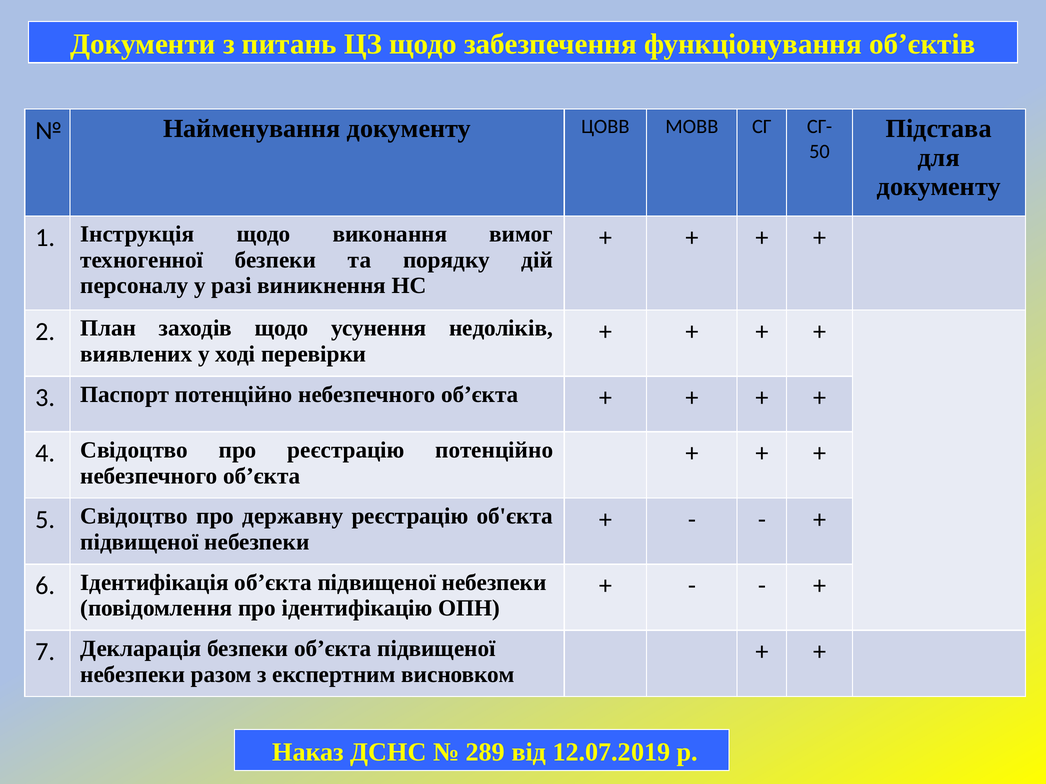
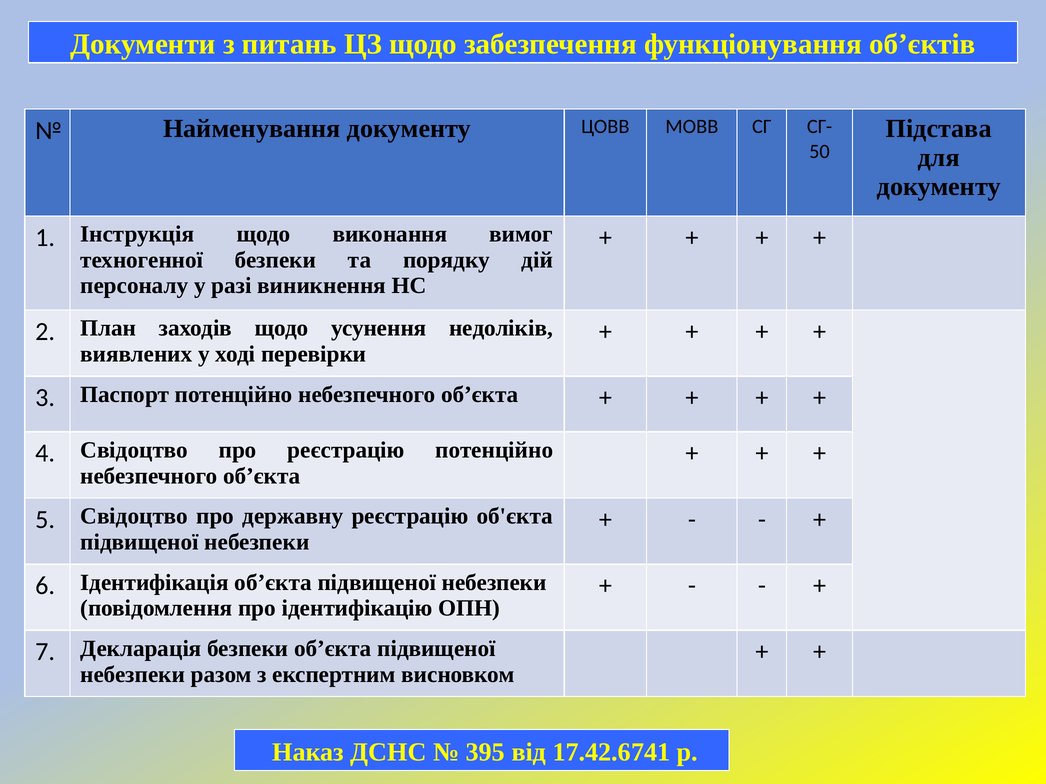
289: 289 -> 395
12.07.2019: 12.07.2019 -> 17.42.6741
